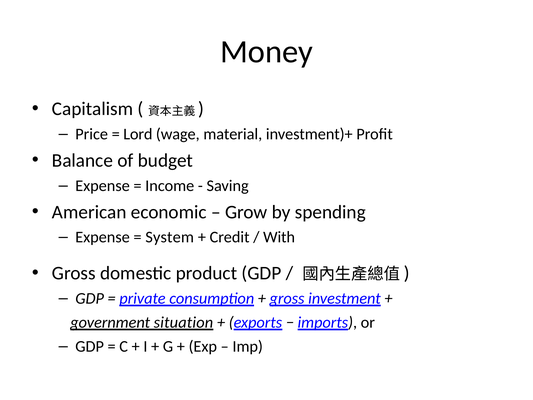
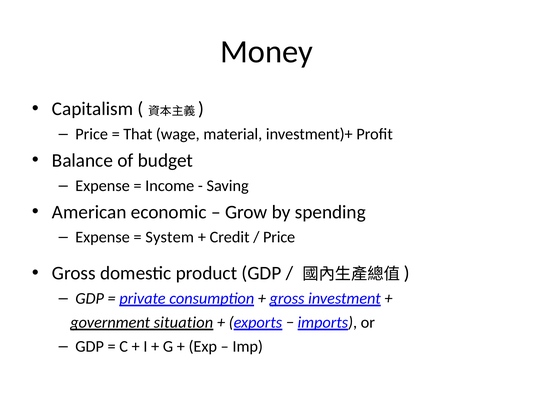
Lord: Lord -> That
With at (279, 237): With -> Price
